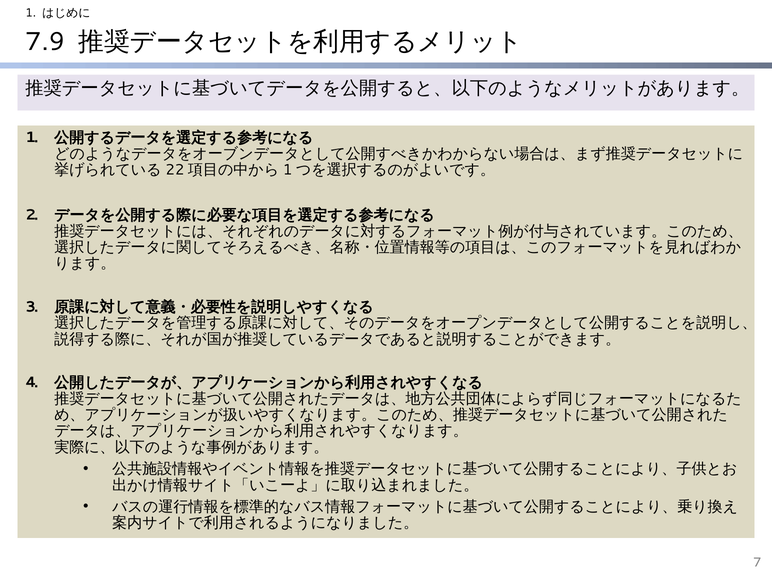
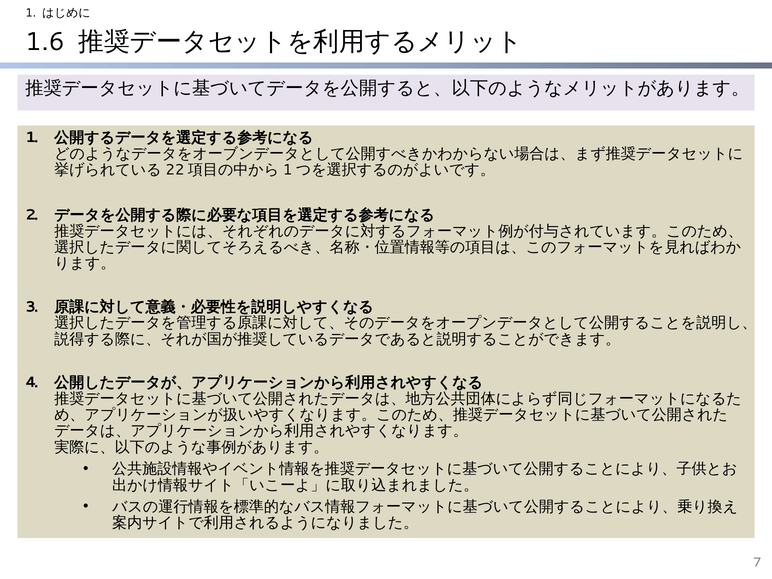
7.9: 7.9 -> 1.6
